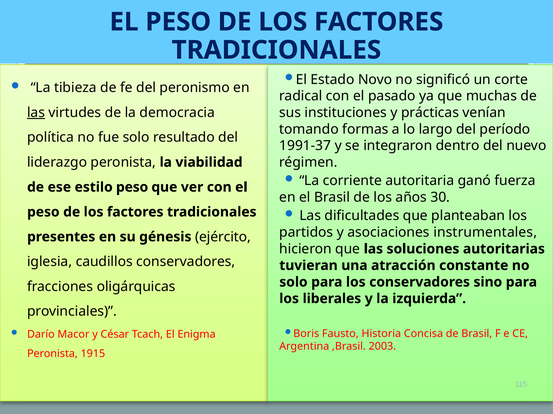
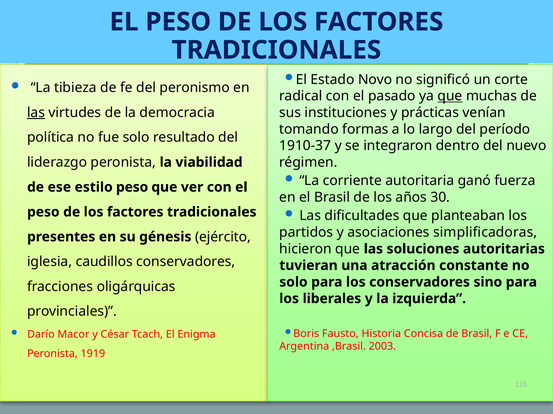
que at (450, 96) underline: none -> present
1991-37: 1991-37 -> 1910-37
instrumentales: instrumentales -> simplificadoras
1915: 1915 -> 1919
